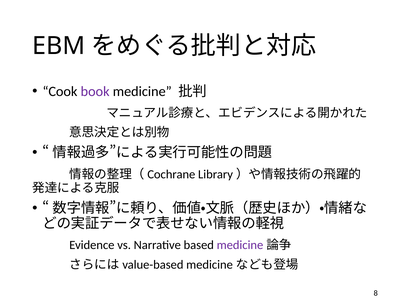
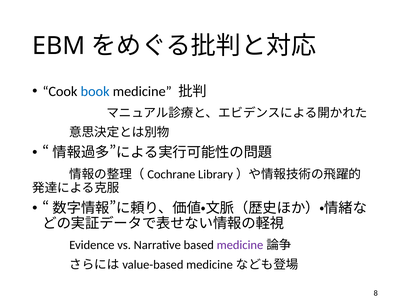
book colour: purple -> blue
